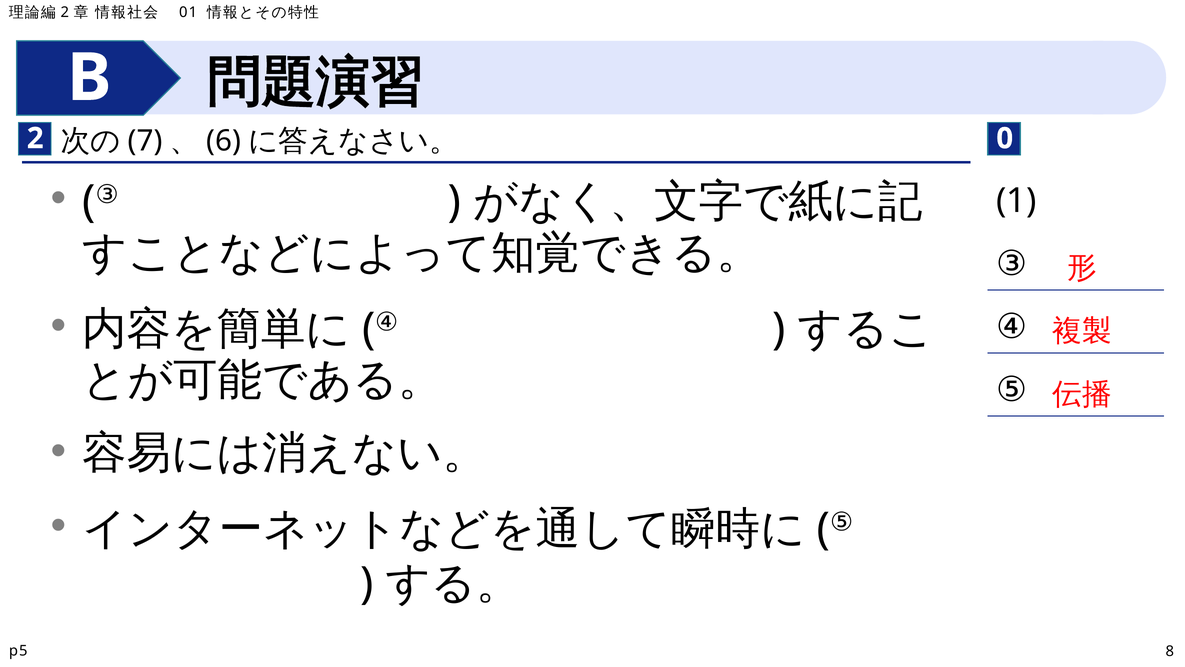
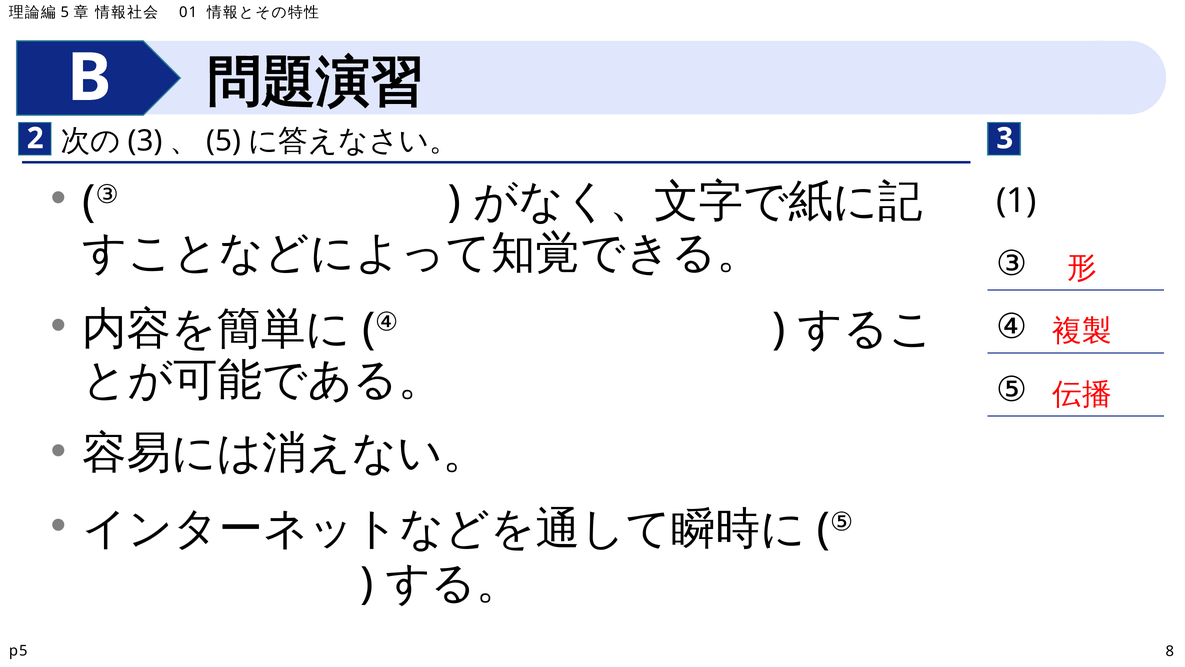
2 at (65, 12): 2 -> 5
7 at (145, 141): 7 -> 3
6 at (224, 141): 6 -> 5
2 0: 0 -> 3
